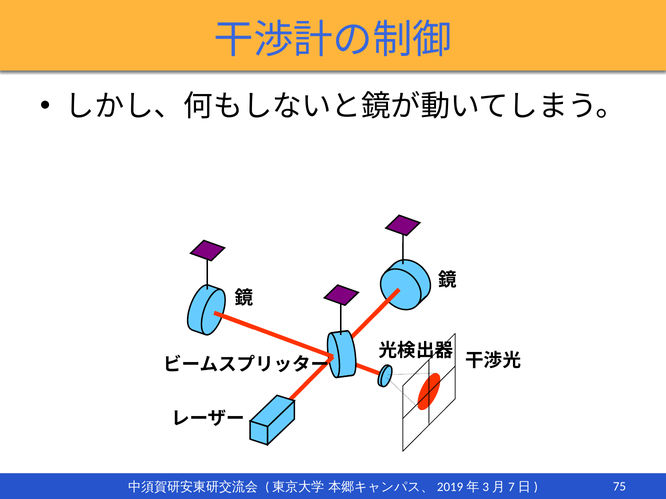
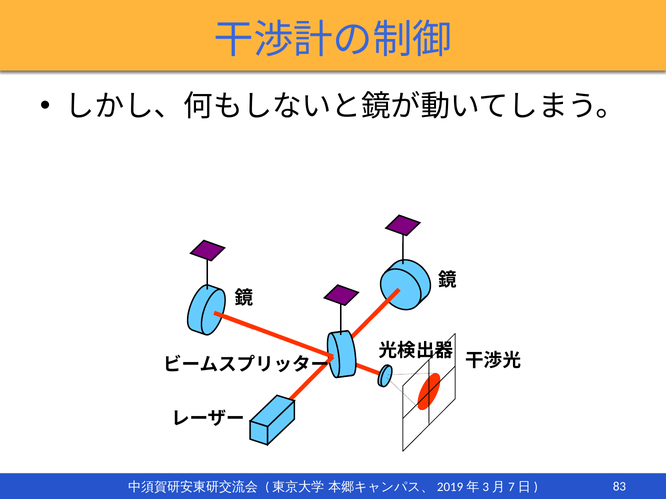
75: 75 -> 83
